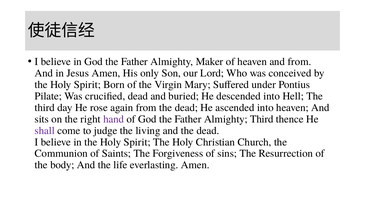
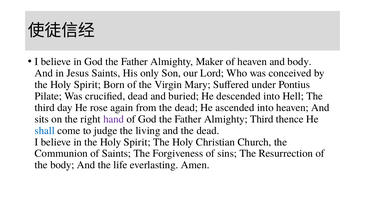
and from: from -> body
Jesus Amen: Amen -> Saints
shall colour: purple -> blue
